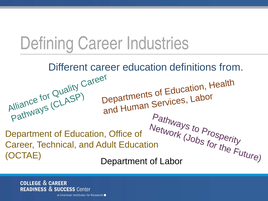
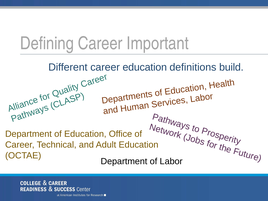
Industries: Industries -> Important
from: from -> build
